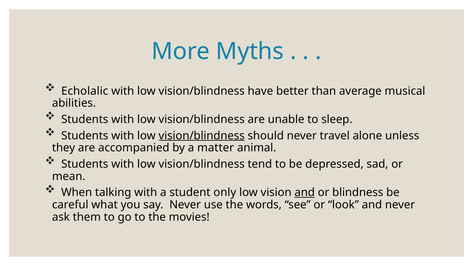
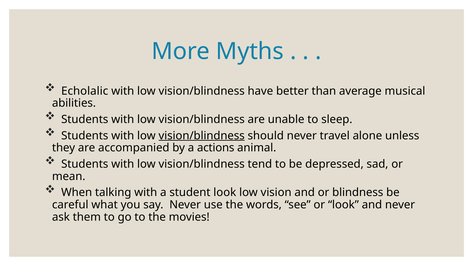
matter: matter -> actions
student only: only -> look
and at (305, 193) underline: present -> none
